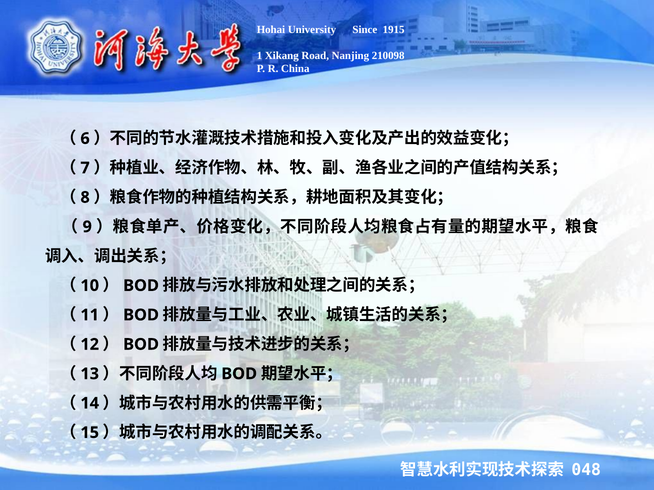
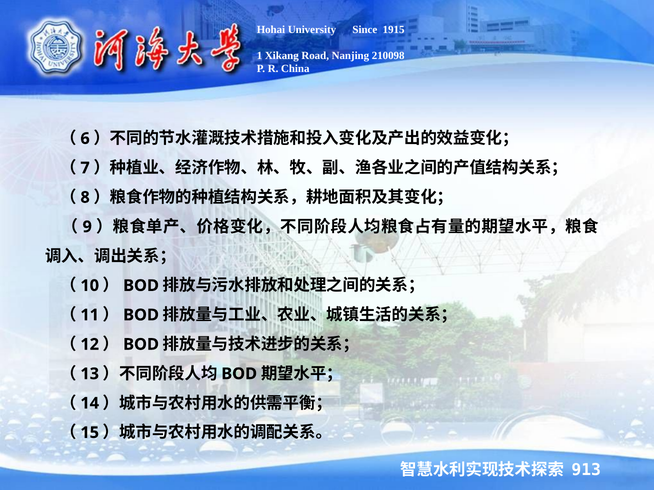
048: 048 -> 913
